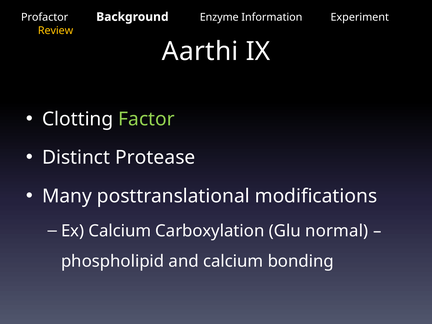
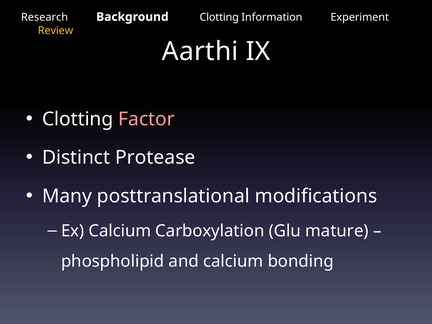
Profactor: Profactor -> Research
Background Enzyme: Enzyme -> Clotting
Factor colour: light green -> pink
normal: normal -> mature
